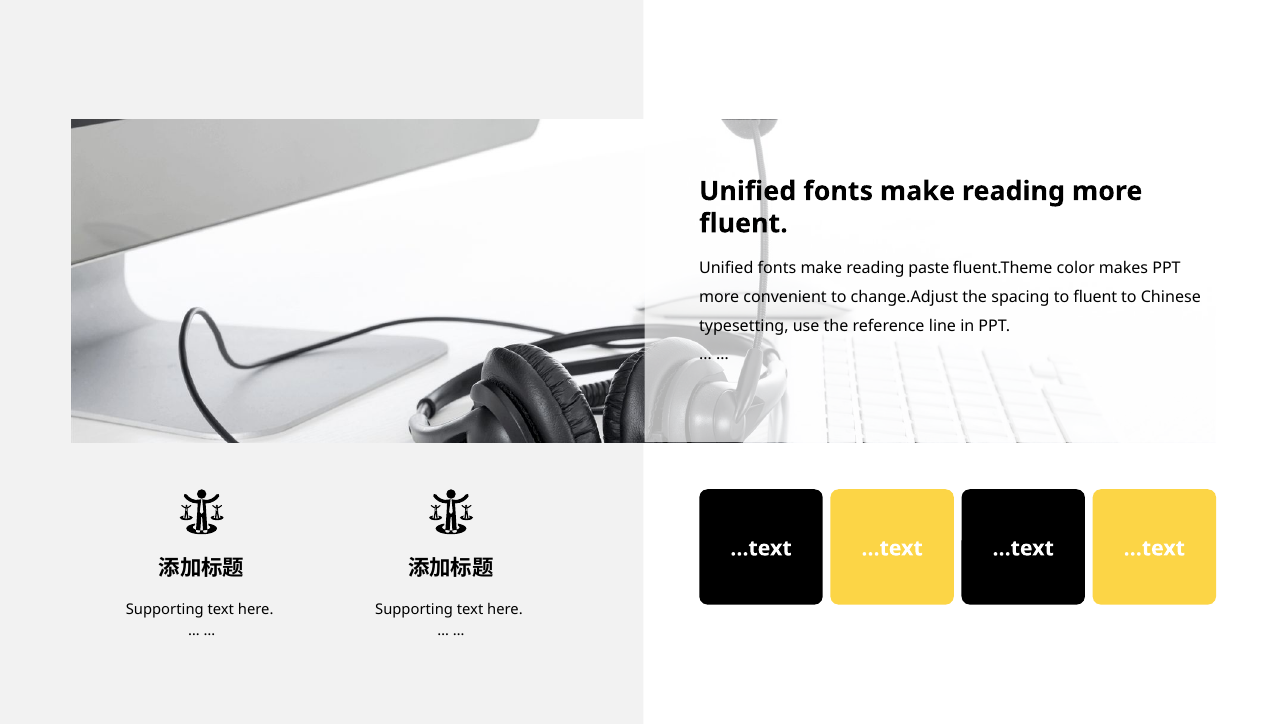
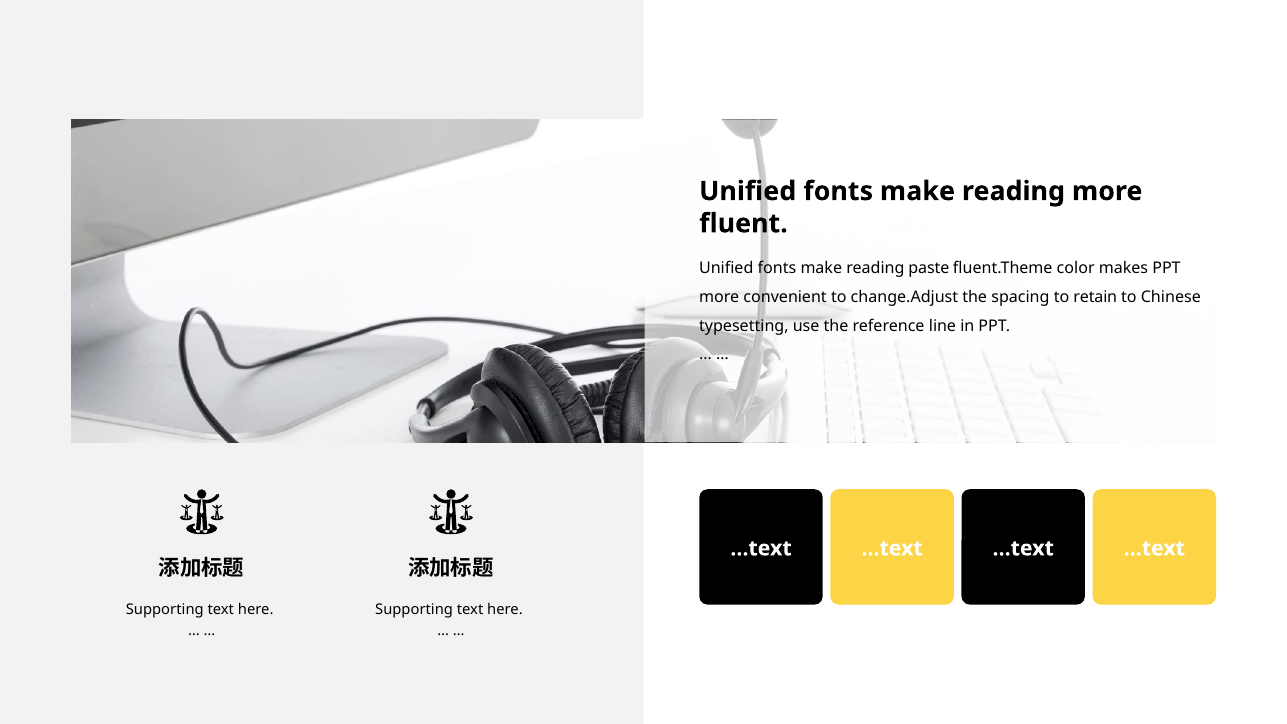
to fluent: fluent -> retain
